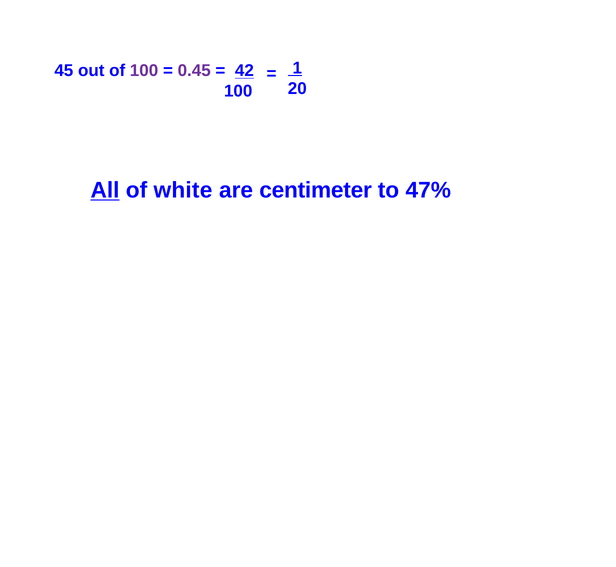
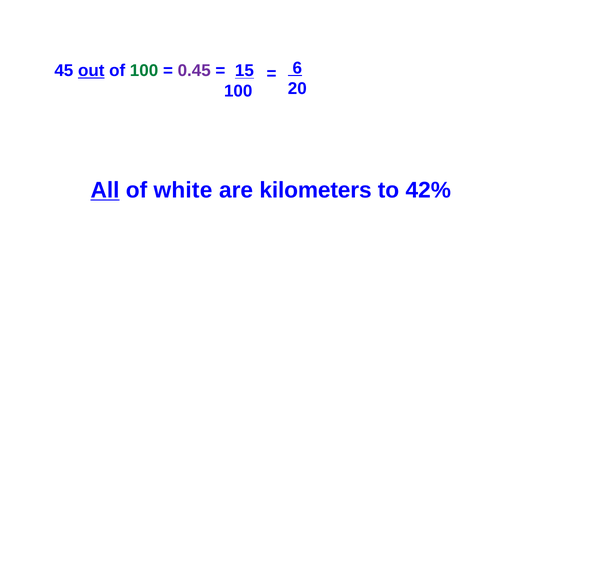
out underline: none -> present
100 at (144, 71) colour: purple -> green
42: 42 -> 15
1: 1 -> 6
centimeter: centimeter -> kilometers
47%: 47% -> 42%
